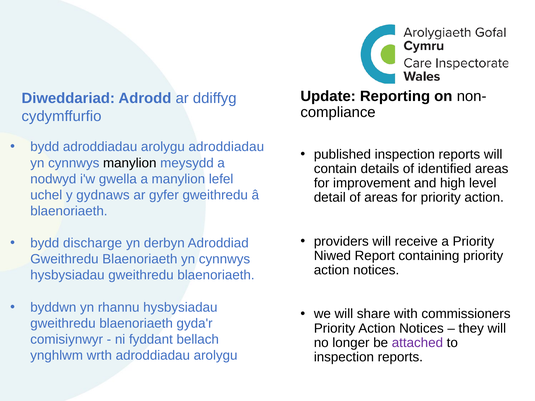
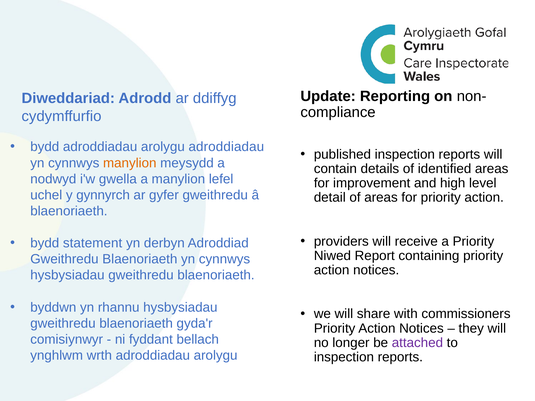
manylion at (130, 163) colour: black -> orange
gydnaws: gydnaws -> gynnyrch
discharge: discharge -> statement
